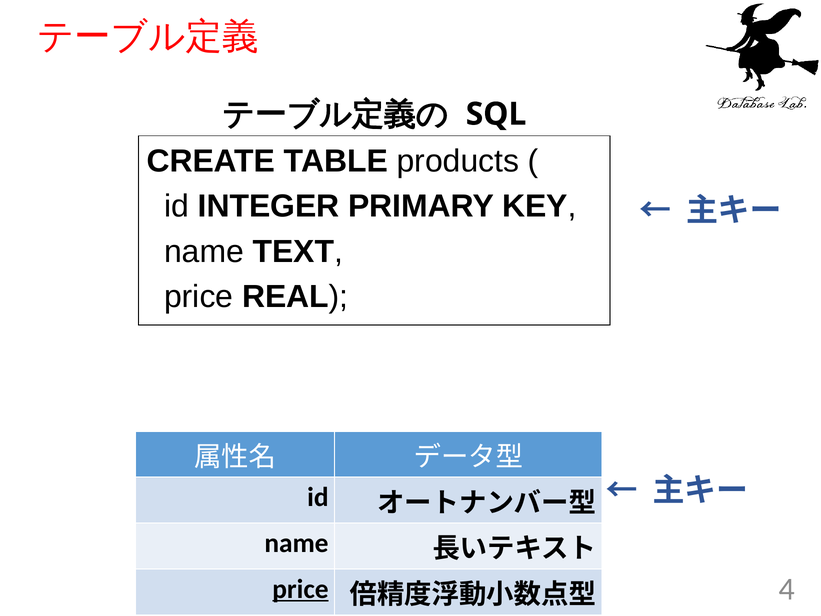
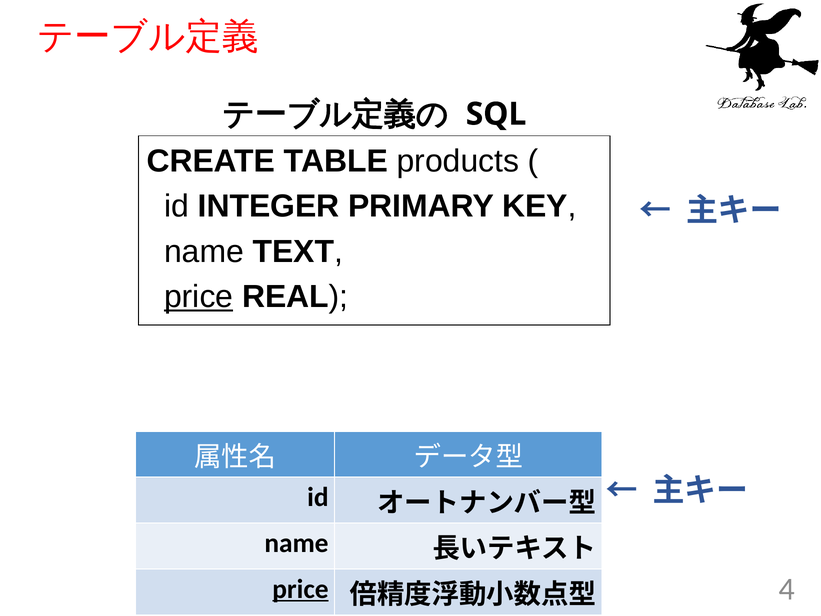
price at (199, 297) underline: none -> present
